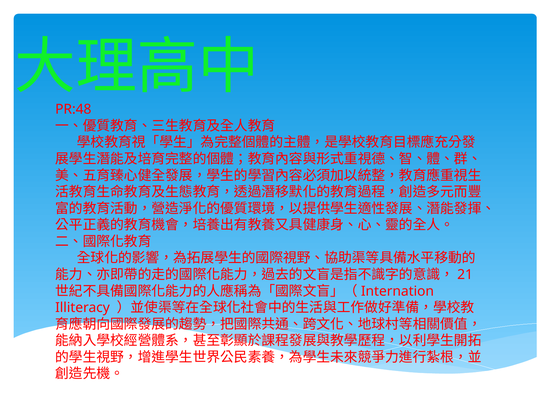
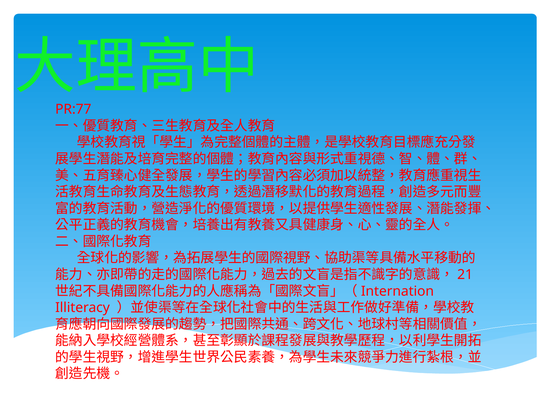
PR:48: PR:48 -> PR:77
